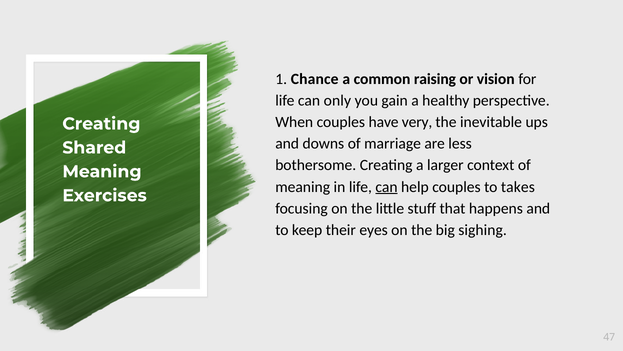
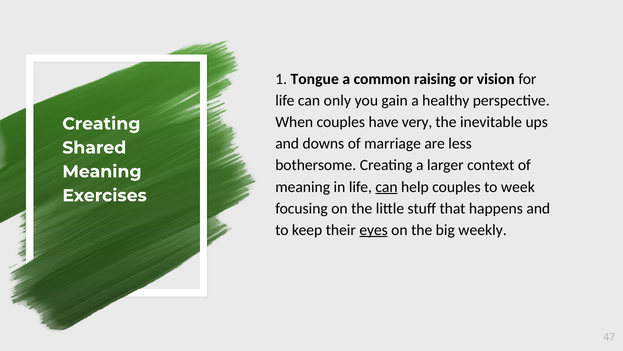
Chance: Chance -> Tongue
takes: takes -> week
eyes underline: none -> present
sighing: sighing -> weekly
